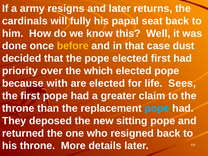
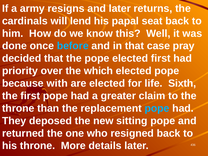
fully: fully -> lend
before colour: yellow -> light blue
dust: dust -> pray
Sees: Sees -> Sixth
